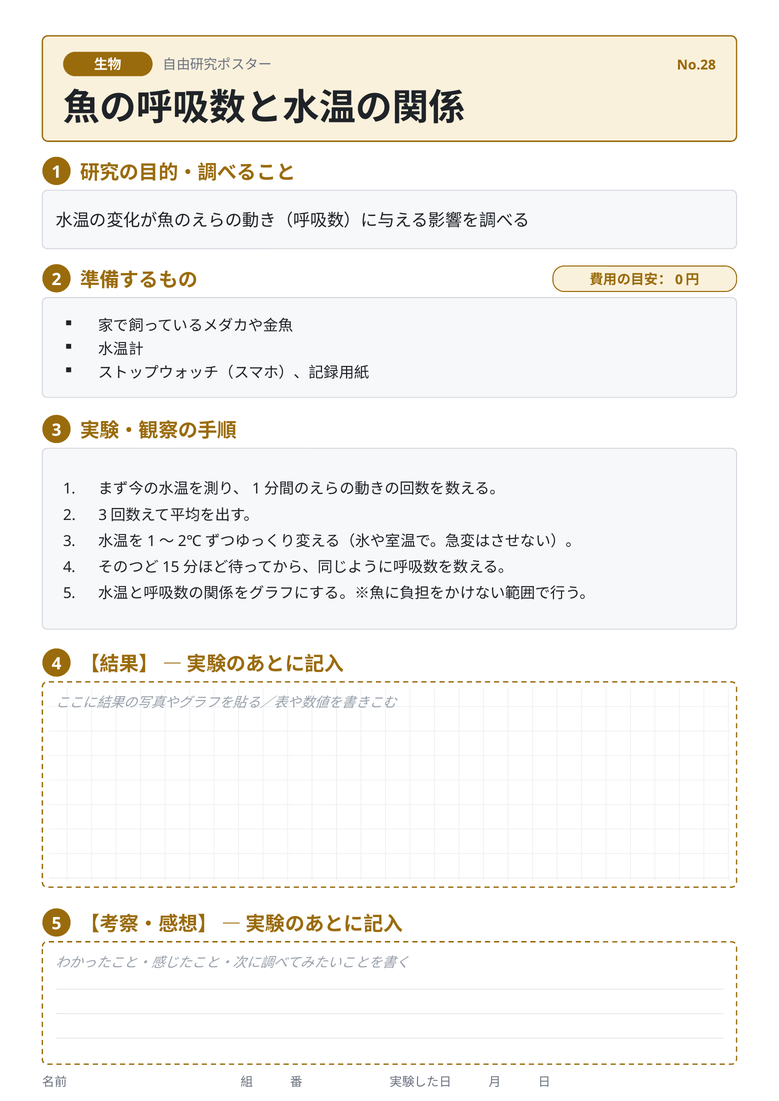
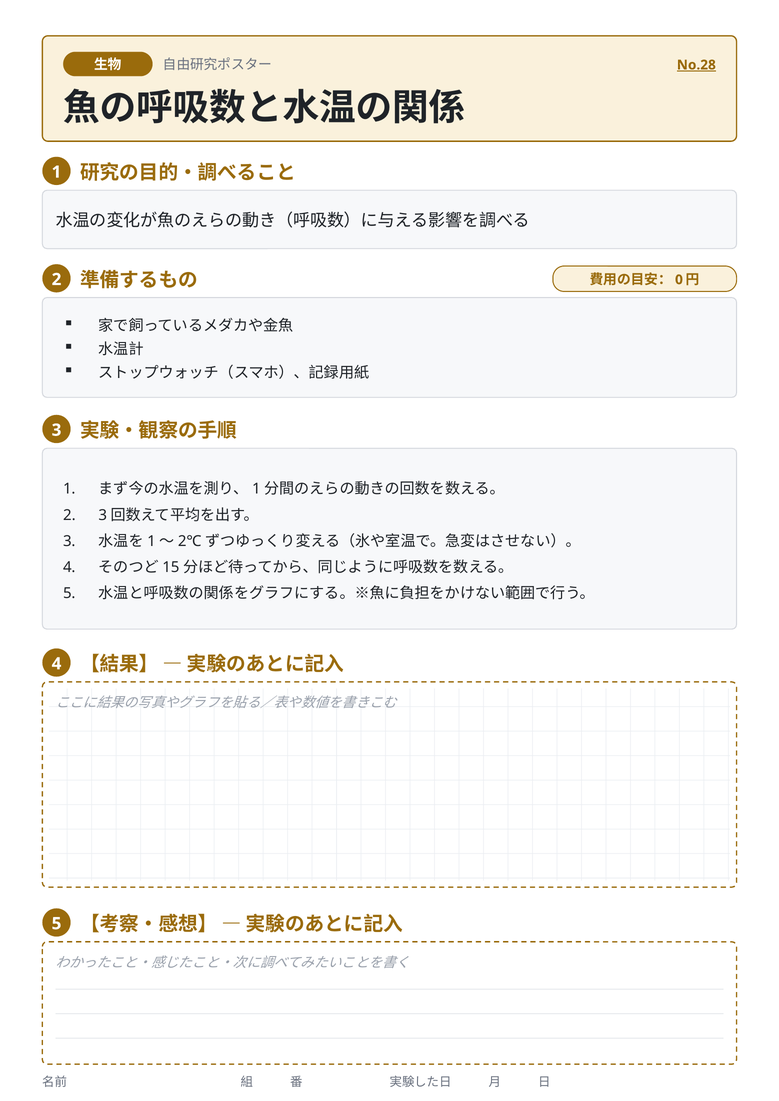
No.28 underline: none -> present
